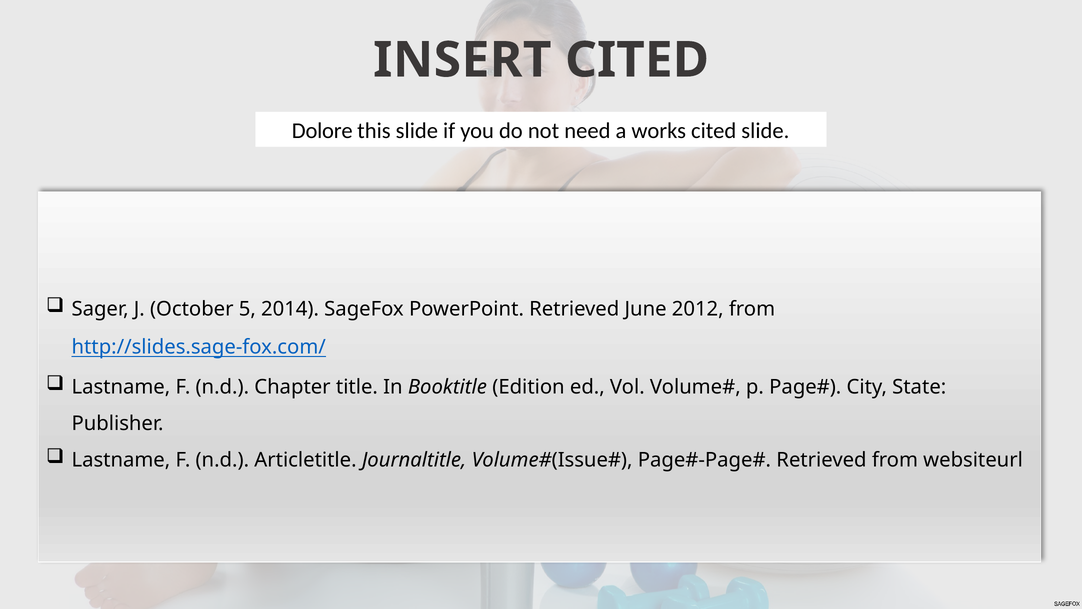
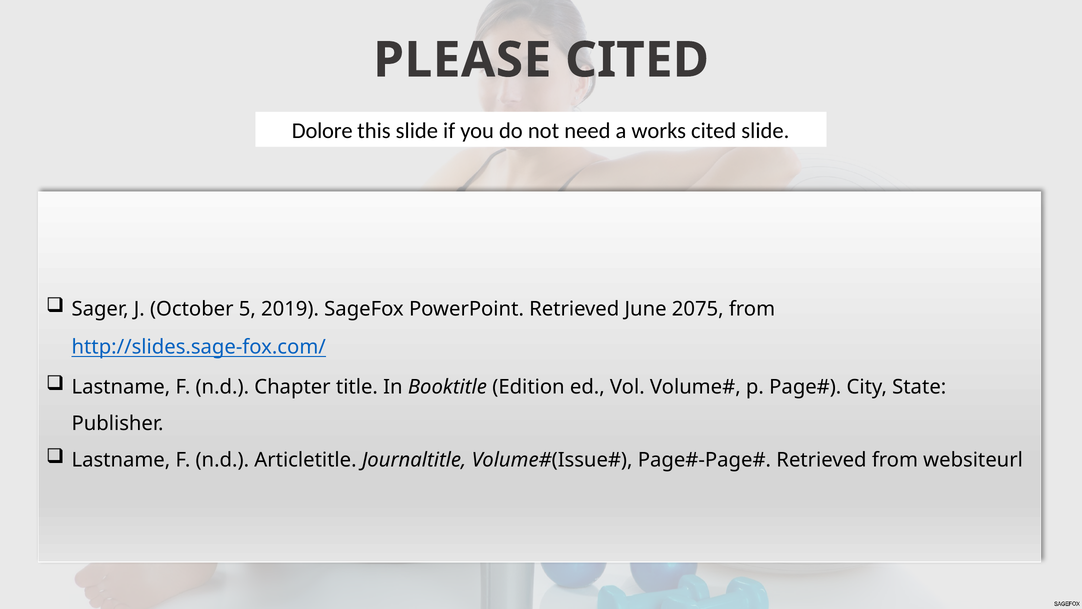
INSERT: INSERT -> PLEASE
2014: 2014 -> 2019
2012: 2012 -> 2075
